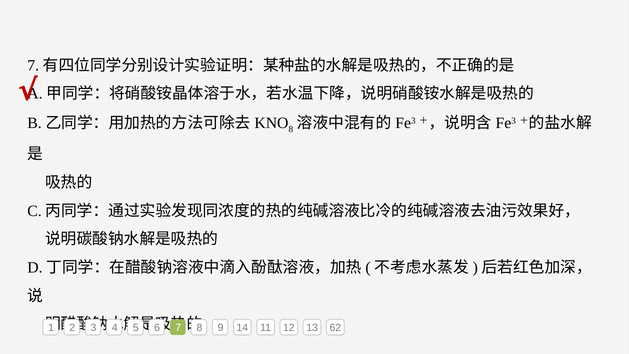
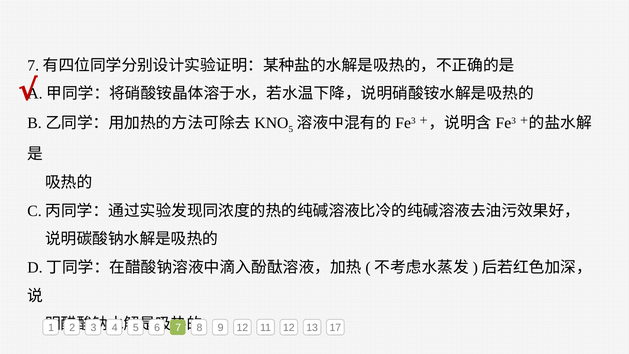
8 at (291, 129): 8 -> 5
9 14: 14 -> 12
62: 62 -> 17
